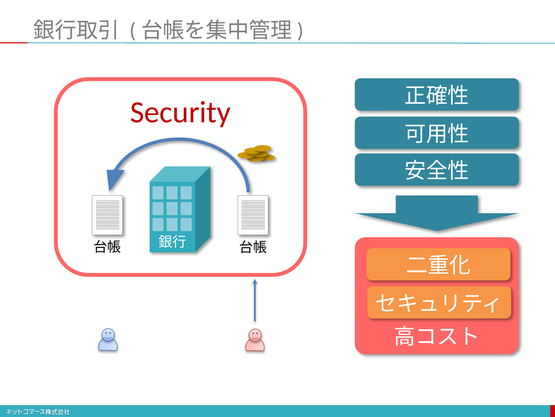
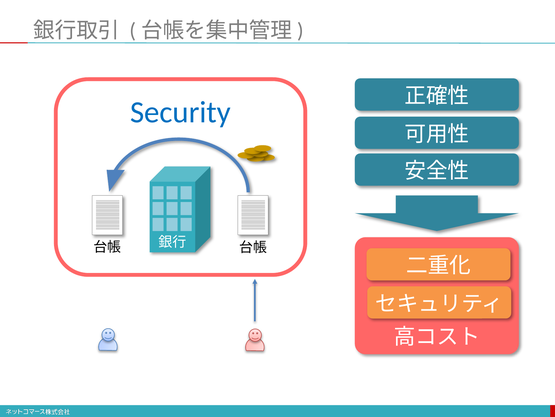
Security colour: red -> blue
